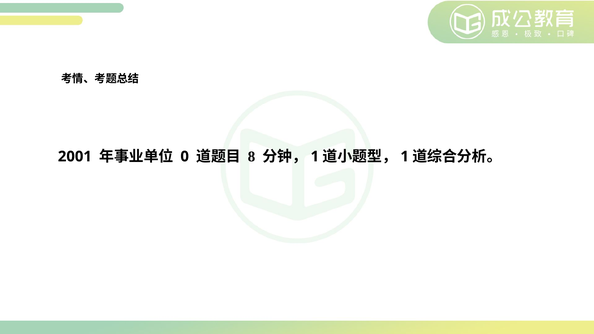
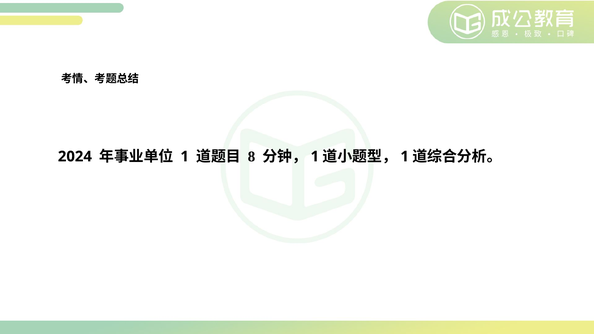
2001: 2001 -> 2024
0 at (185, 157): 0 -> 1
